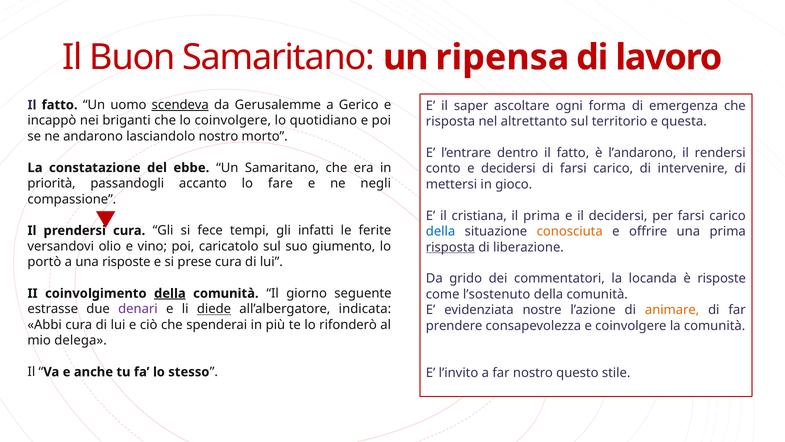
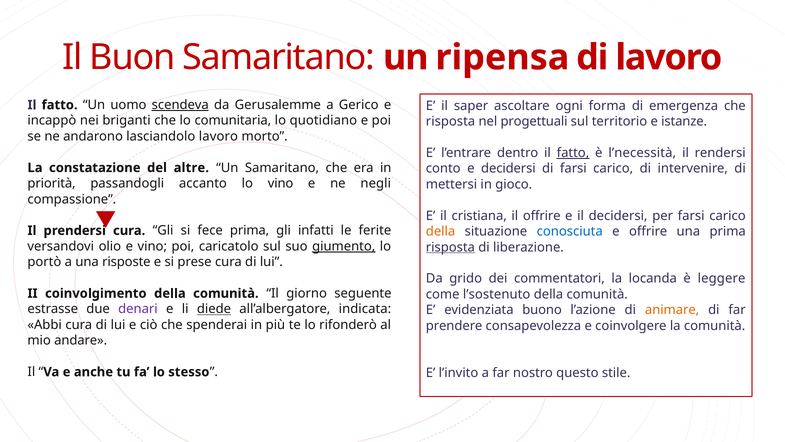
lo coinvolgere: coinvolgere -> comunitaria
altrettanto: altrettanto -> progettuali
questa: questa -> istanze
lasciandolo nostro: nostro -> lavoro
fatto at (573, 153) underline: none -> present
l’andarono: l’andarono -> l’necessità
ebbe: ebbe -> altre
lo fare: fare -> vino
il prima: prima -> offrire
della at (441, 231) colour: blue -> orange
conosciuta colour: orange -> blue
fece tempi: tempi -> prima
giumento underline: none -> present
è risposte: risposte -> leggere
della at (170, 293) underline: present -> none
nostre: nostre -> buono
delega: delega -> andare
